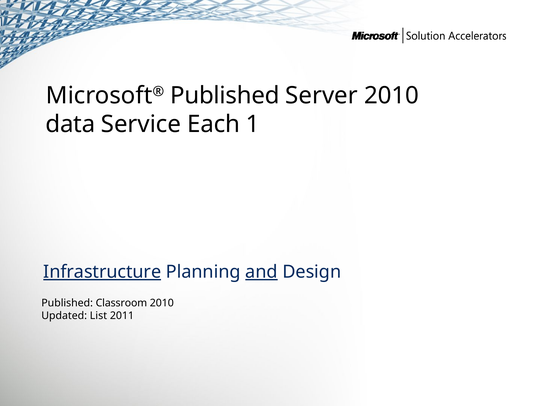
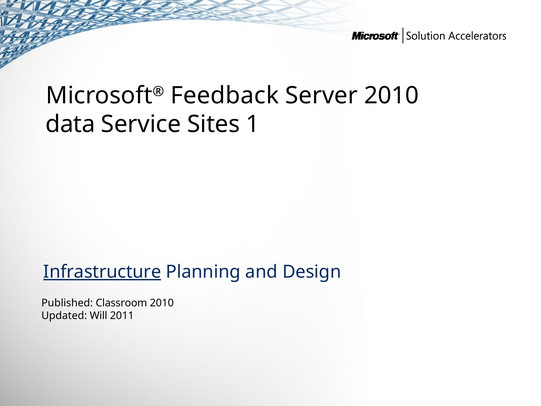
Microsoft® Published: Published -> Feedback
Each: Each -> Sites
and underline: present -> none
List: List -> Will
